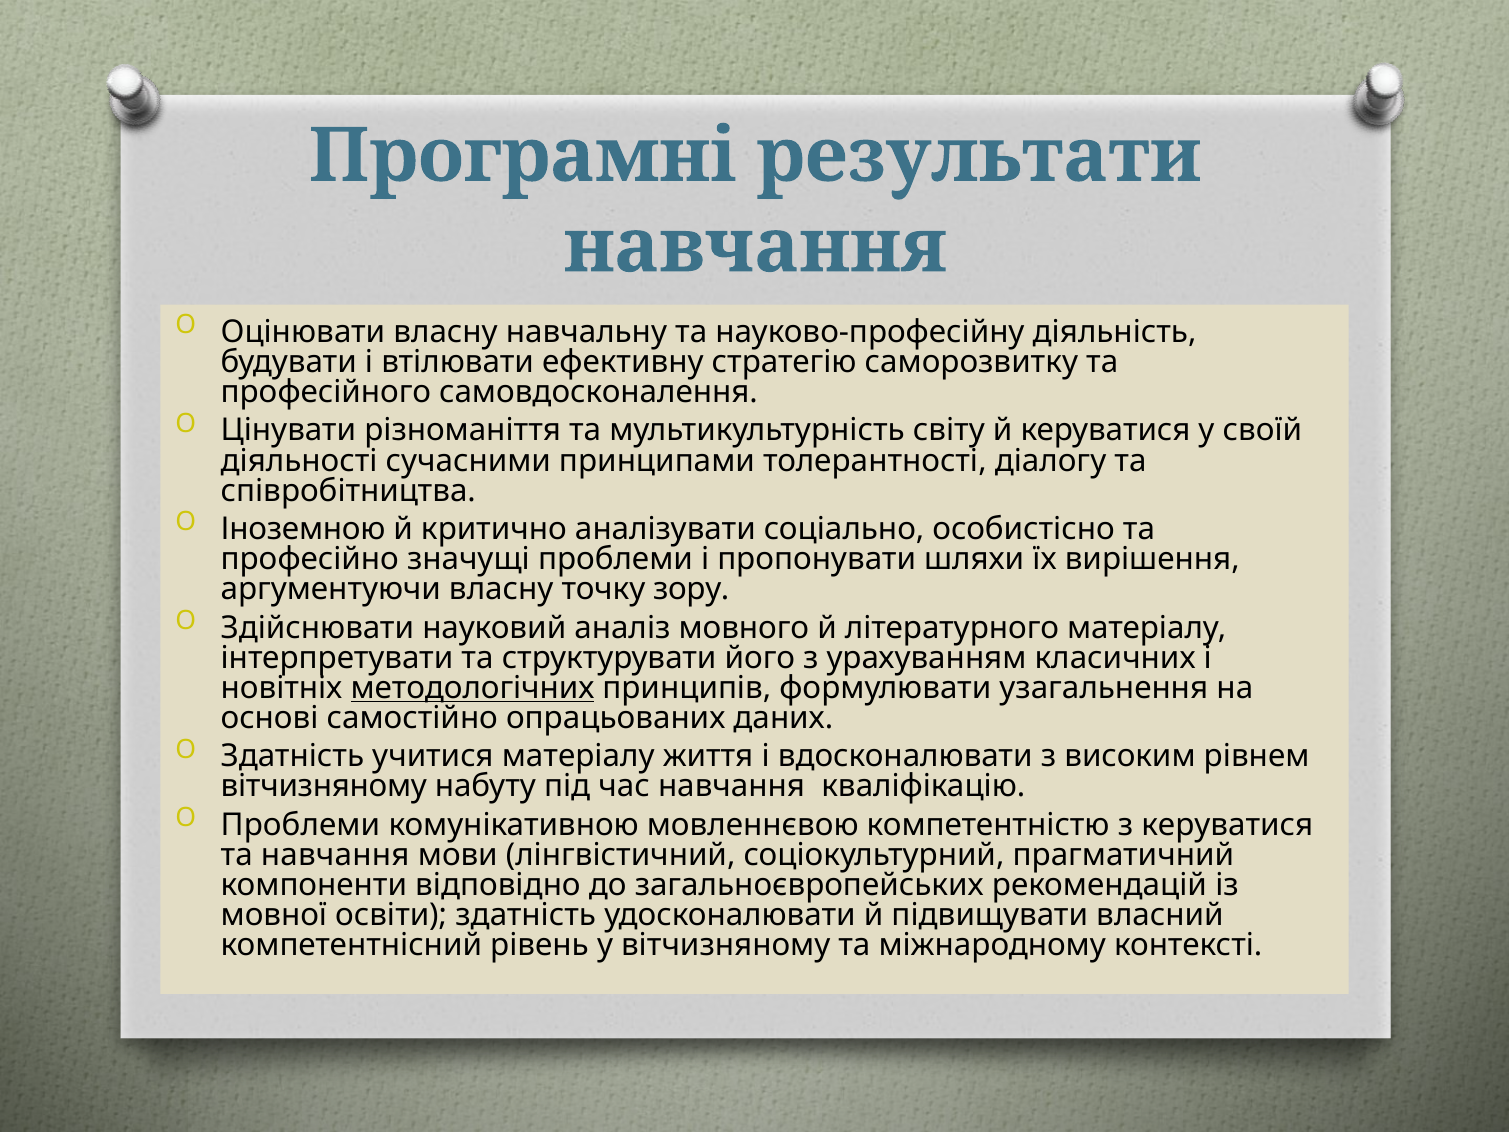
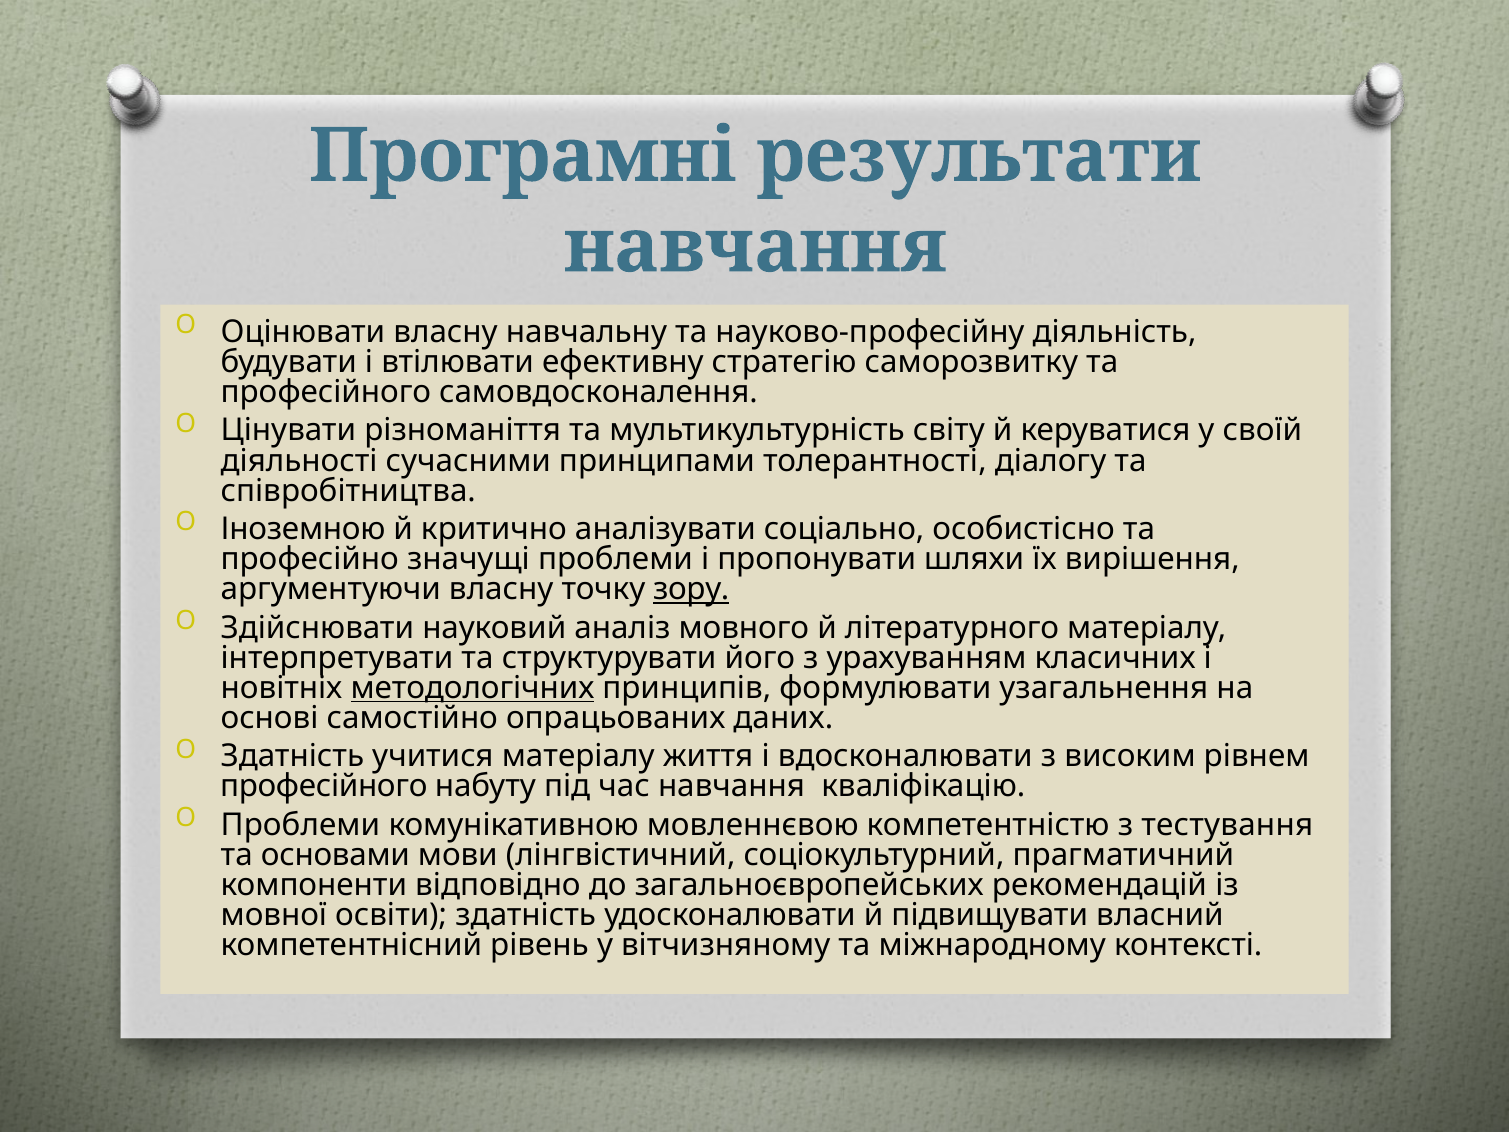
зору underline: none -> present
вітчизняному at (324, 786): вітчизняному -> професійного
з керуватися: керуватися -> тестування
та навчання: навчання -> основами
